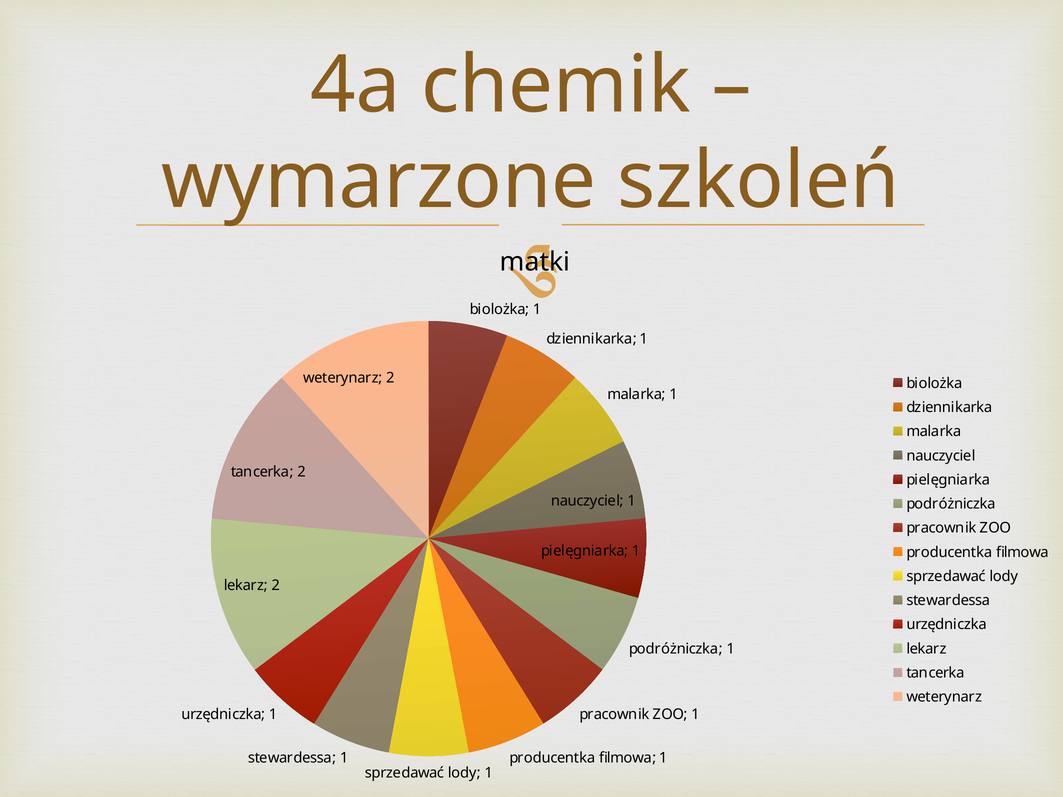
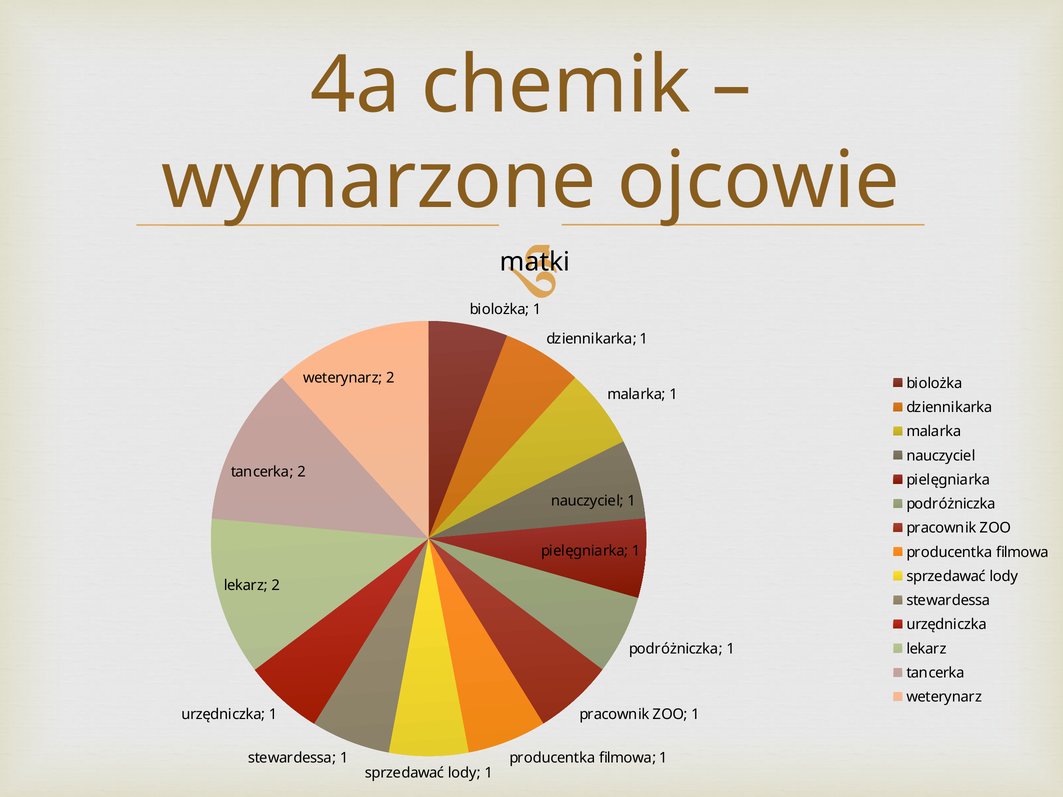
szkoleń: szkoleń -> ojcowie
